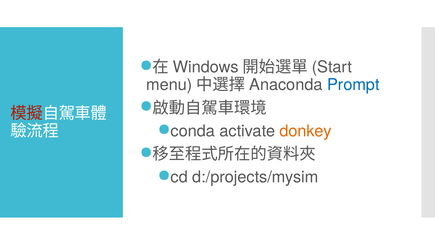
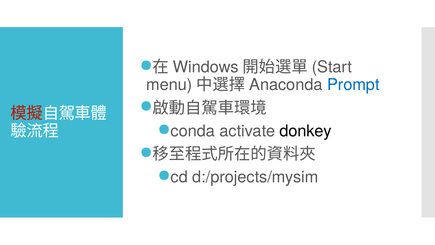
donkey colour: orange -> black
